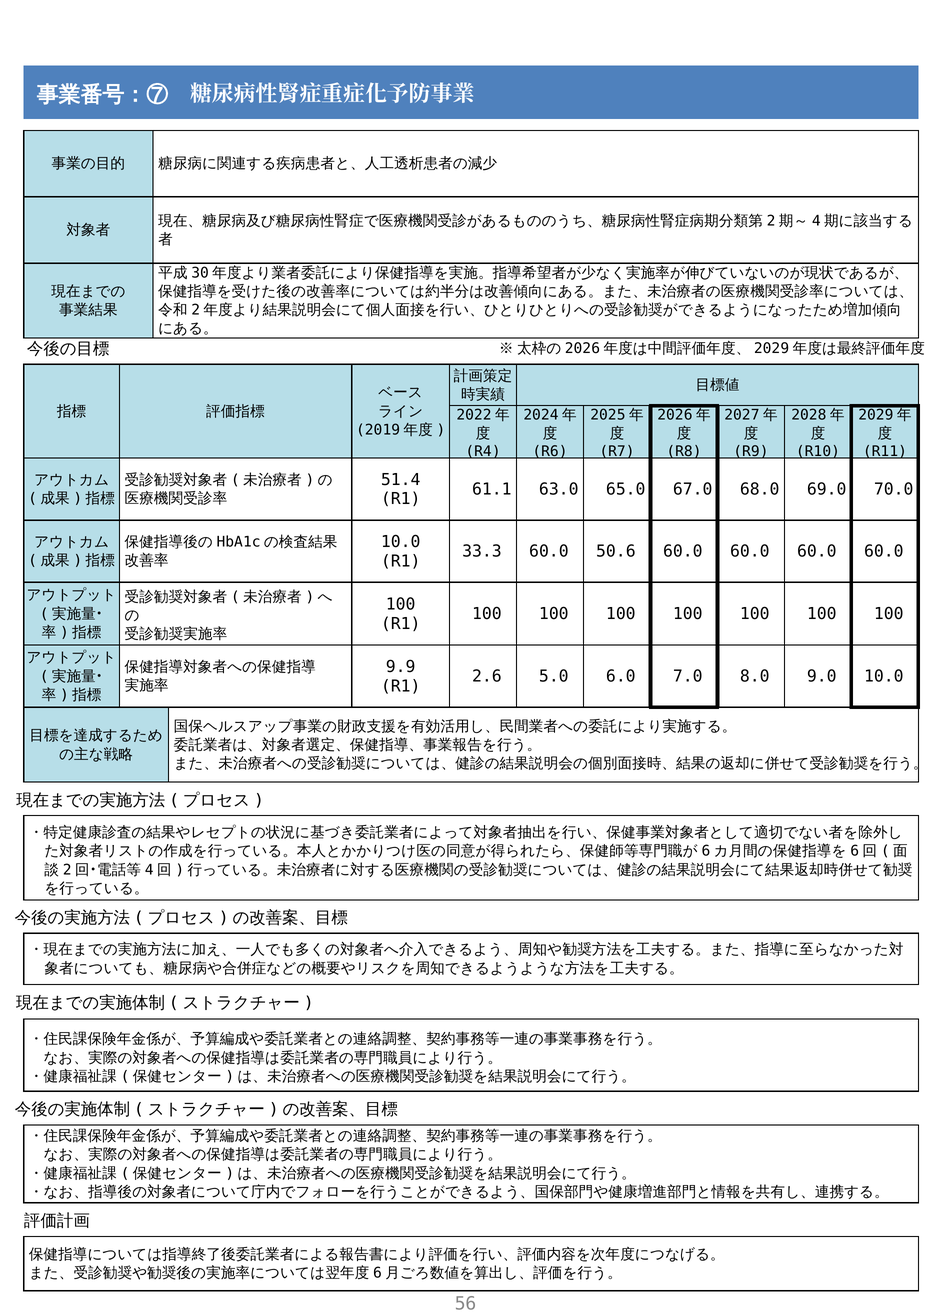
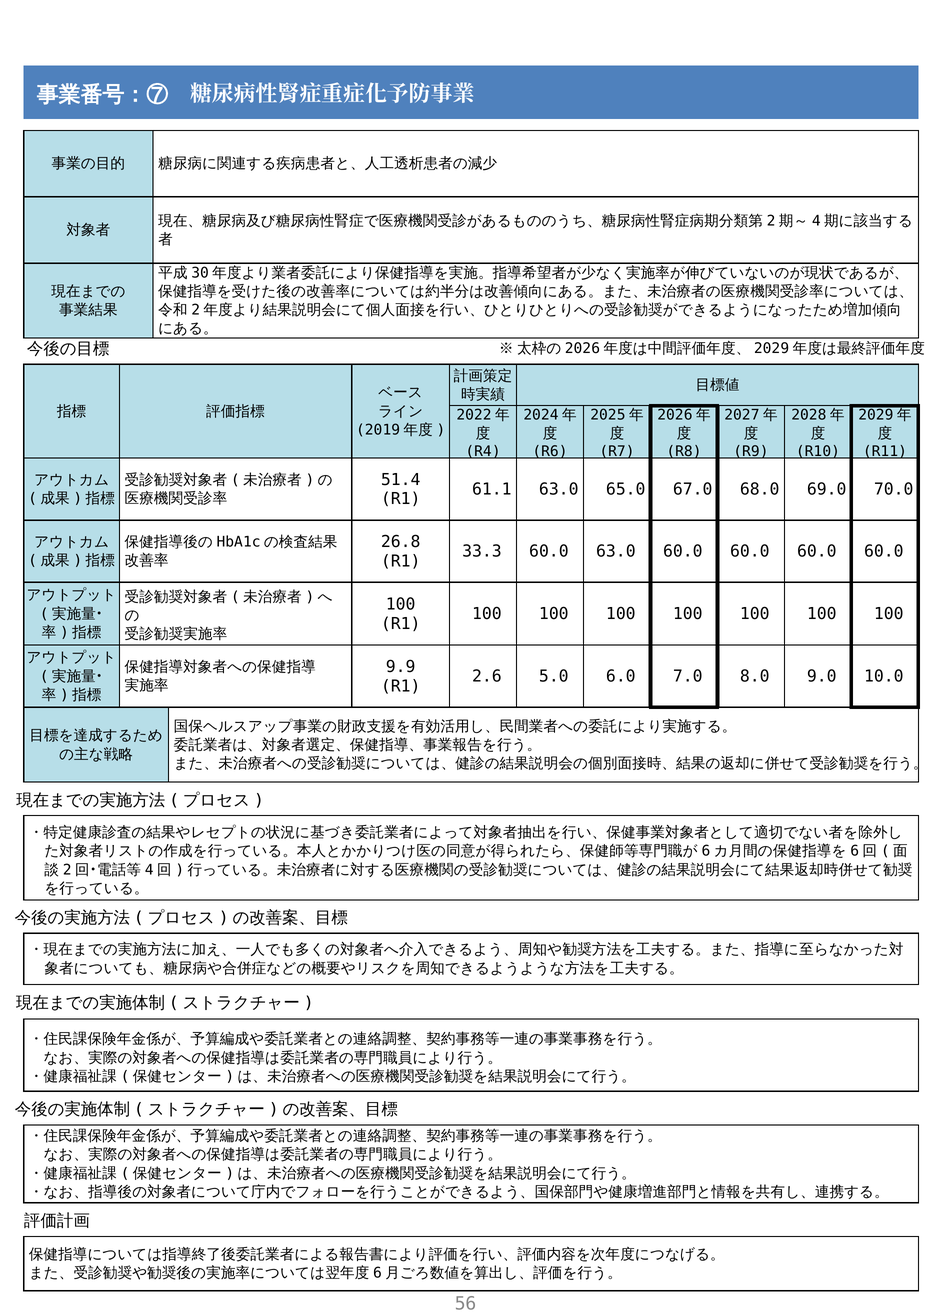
10.0 at (401, 542): 10.0 -> 26.8
60.0 50.6: 50.6 -> 63.0
